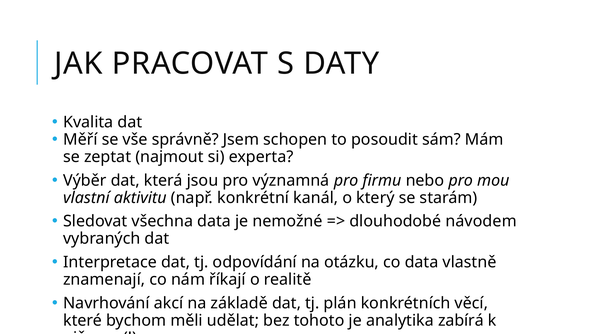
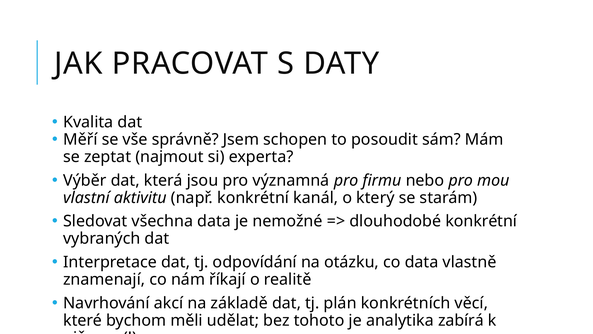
dlouhodobé návodem: návodem -> konkrétní
